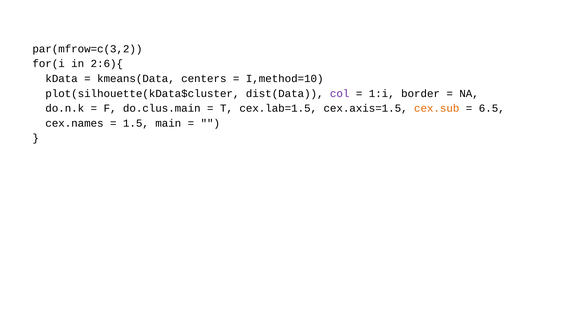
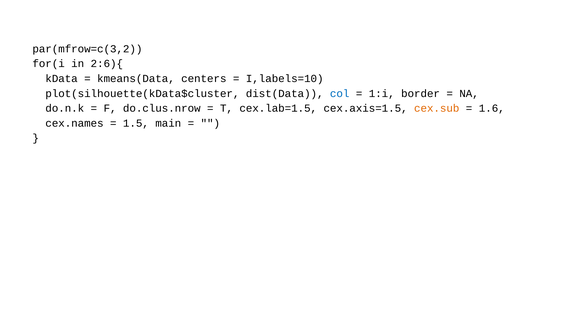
I,method=10: I,method=10 -> I,labels=10
col colour: purple -> blue
do.clus.main: do.clus.main -> do.clus.nrow
6.5: 6.5 -> 1.6
